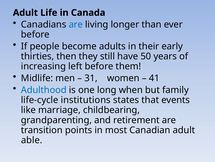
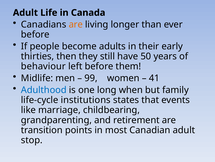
are at (76, 24) colour: blue -> orange
increasing: increasing -> behaviour
31: 31 -> 99
able: able -> stop
